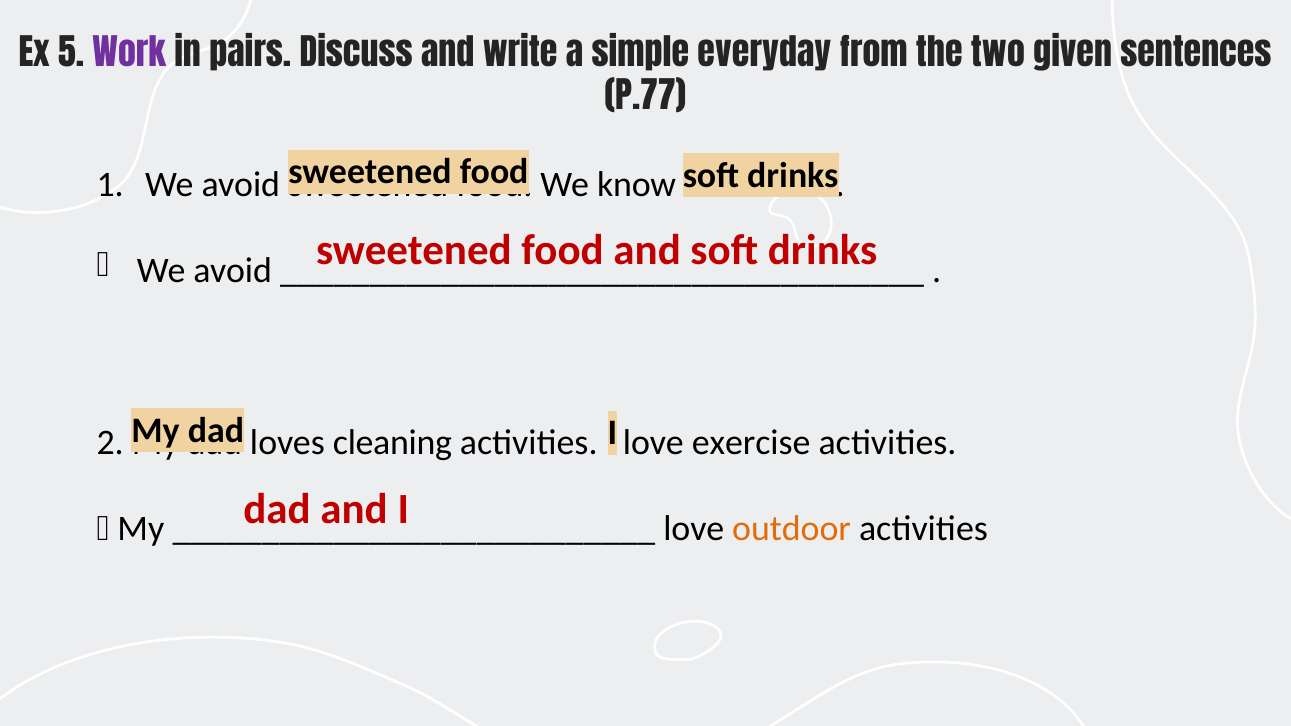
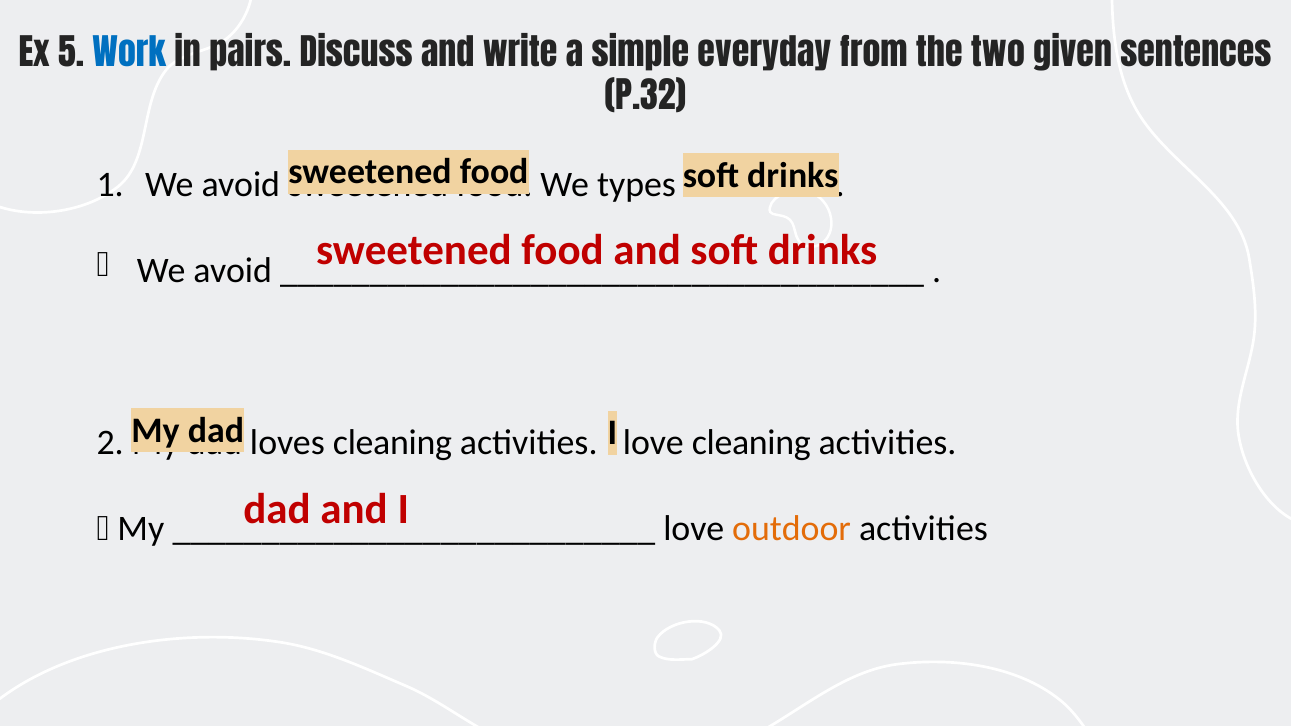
Work colour: purple -> blue
P.77: P.77 -> P.32
know: know -> types
love exercise: exercise -> cleaning
